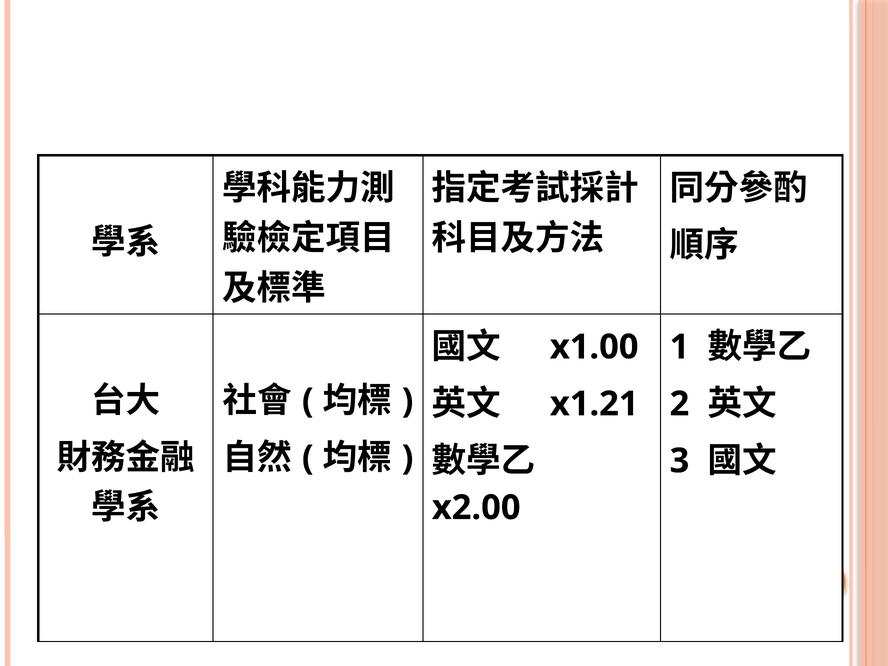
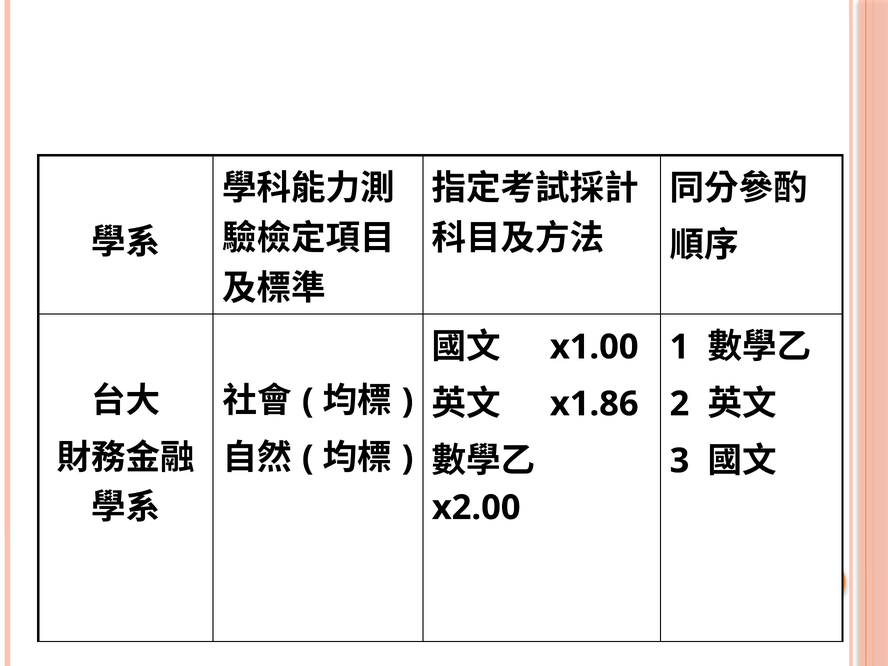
x1.21: x1.21 -> x1.86
